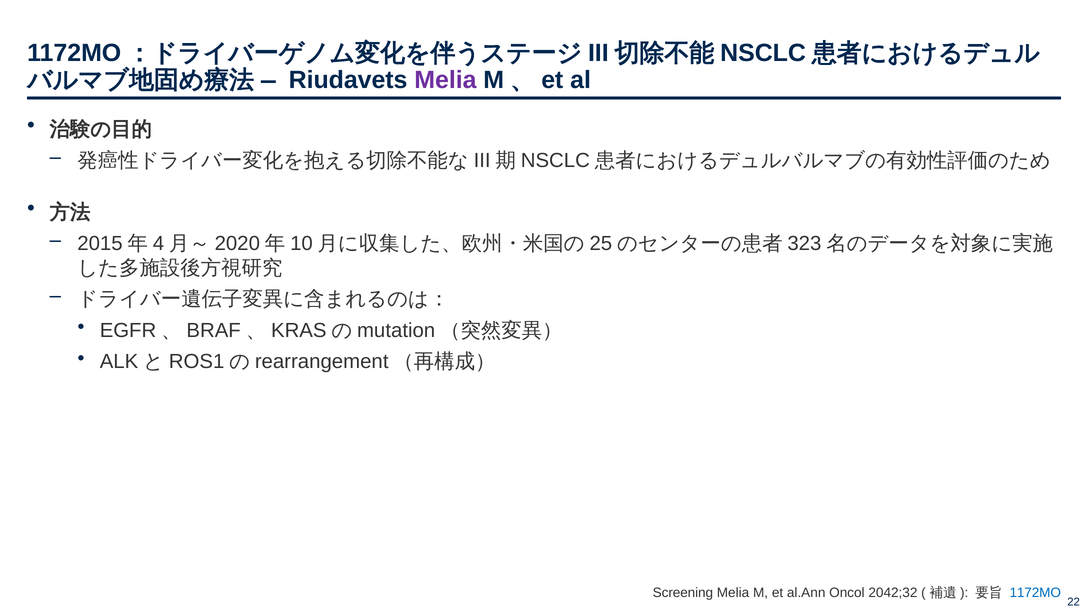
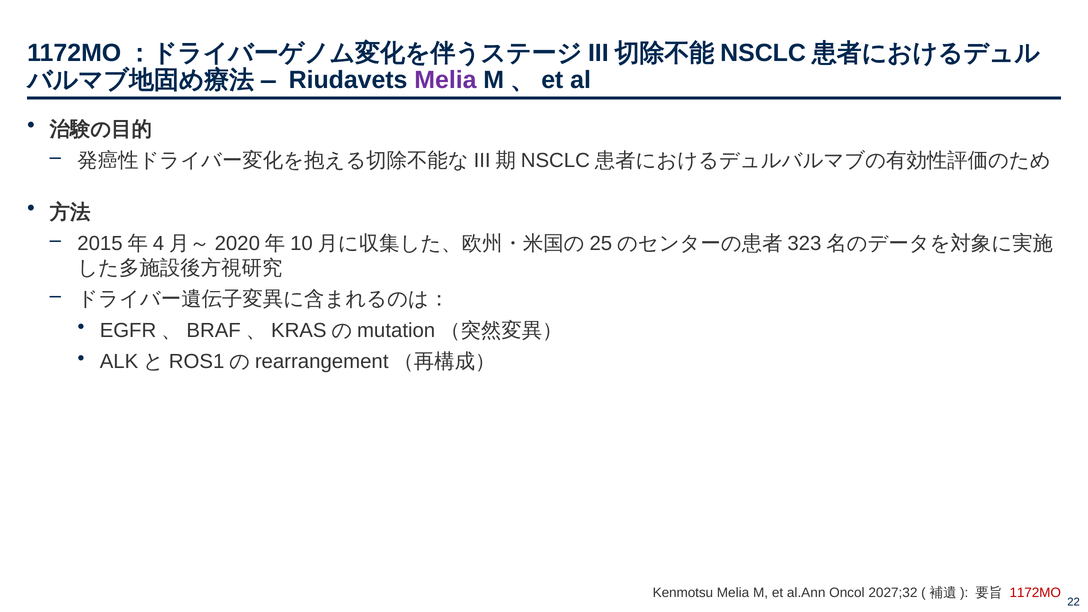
Screening: Screening -> Kenmotsu
2042;32: 2042;32 -> 2027;32
1172MO colour: blue -> red
